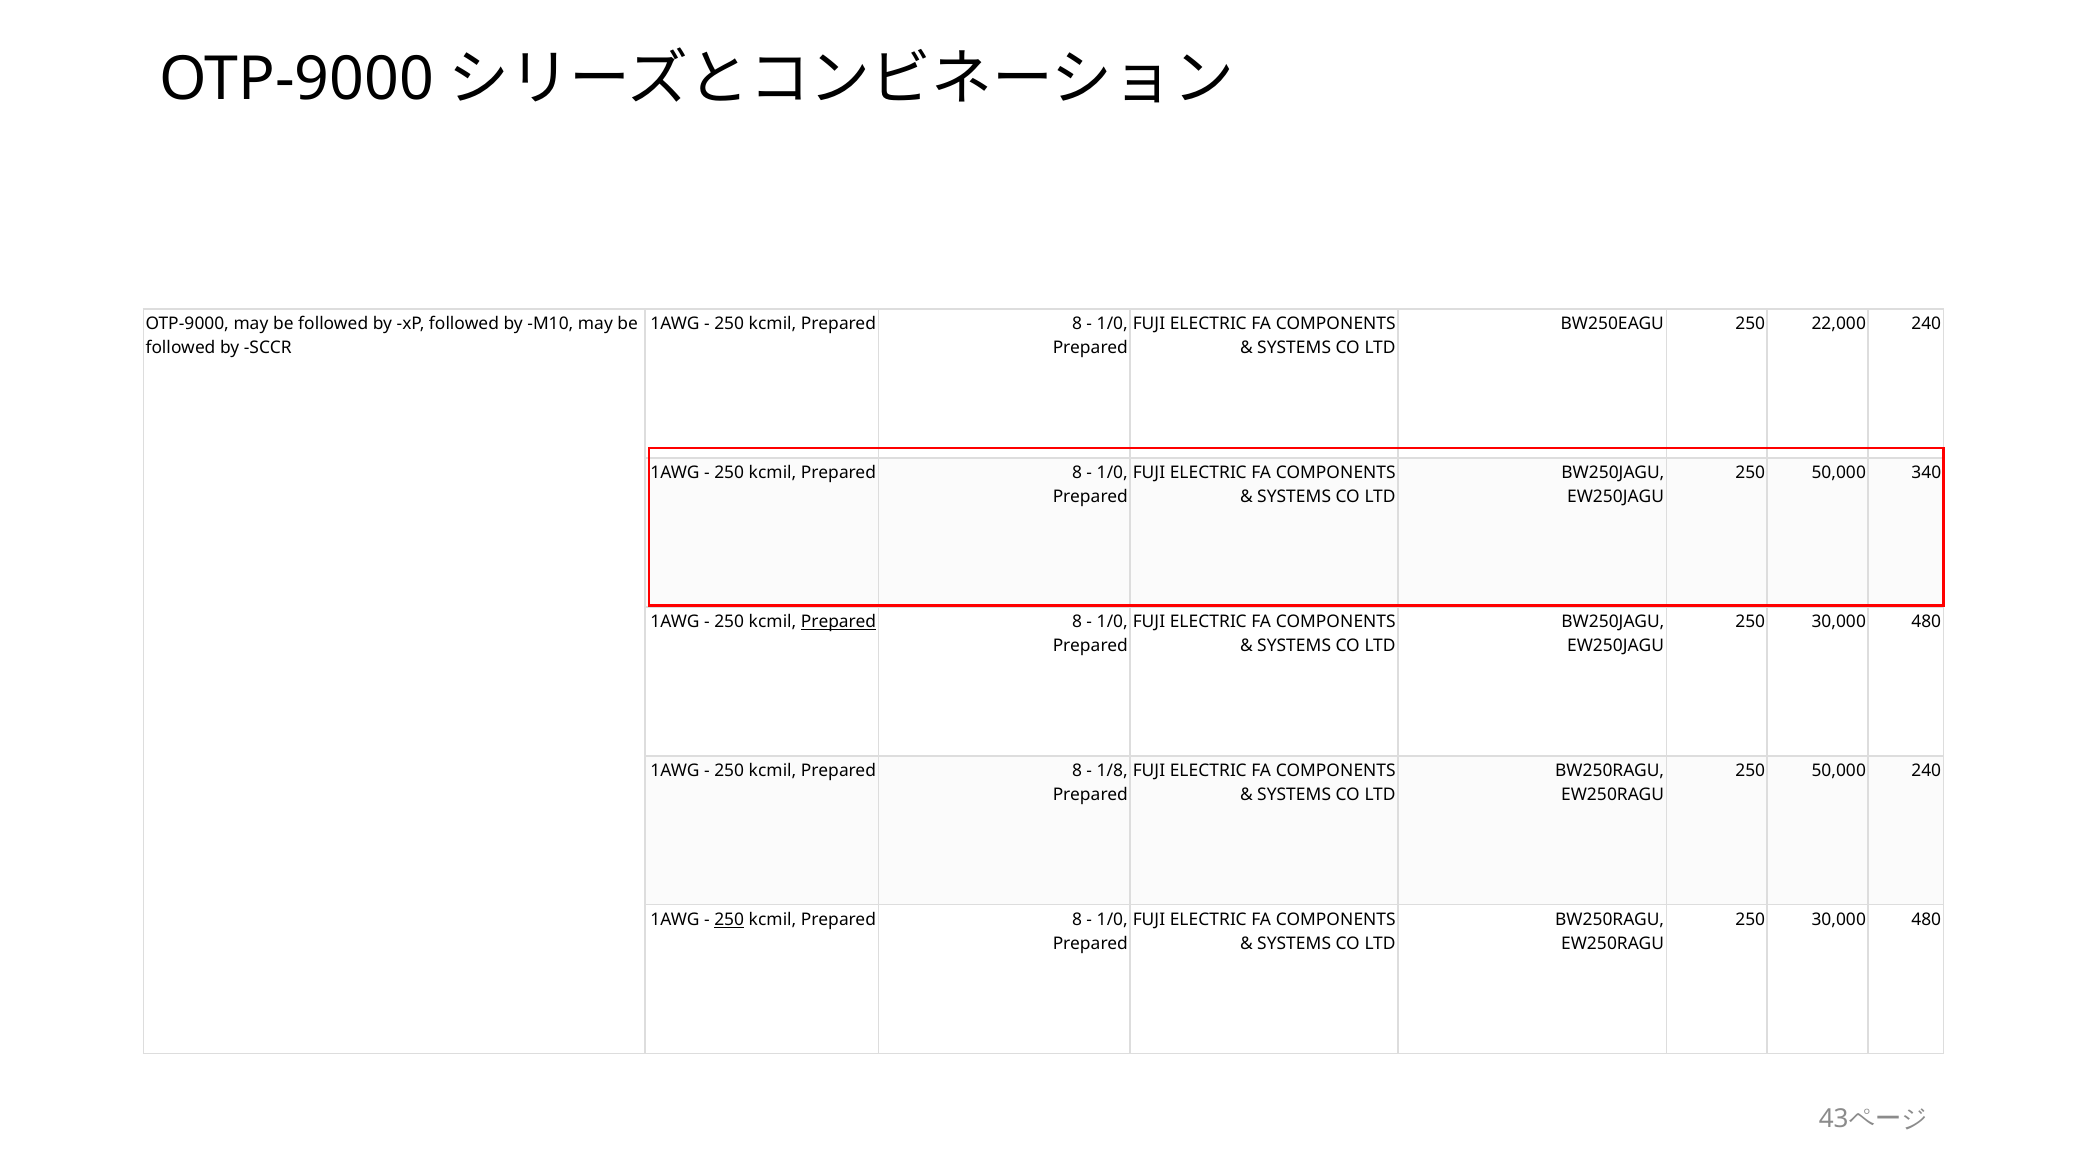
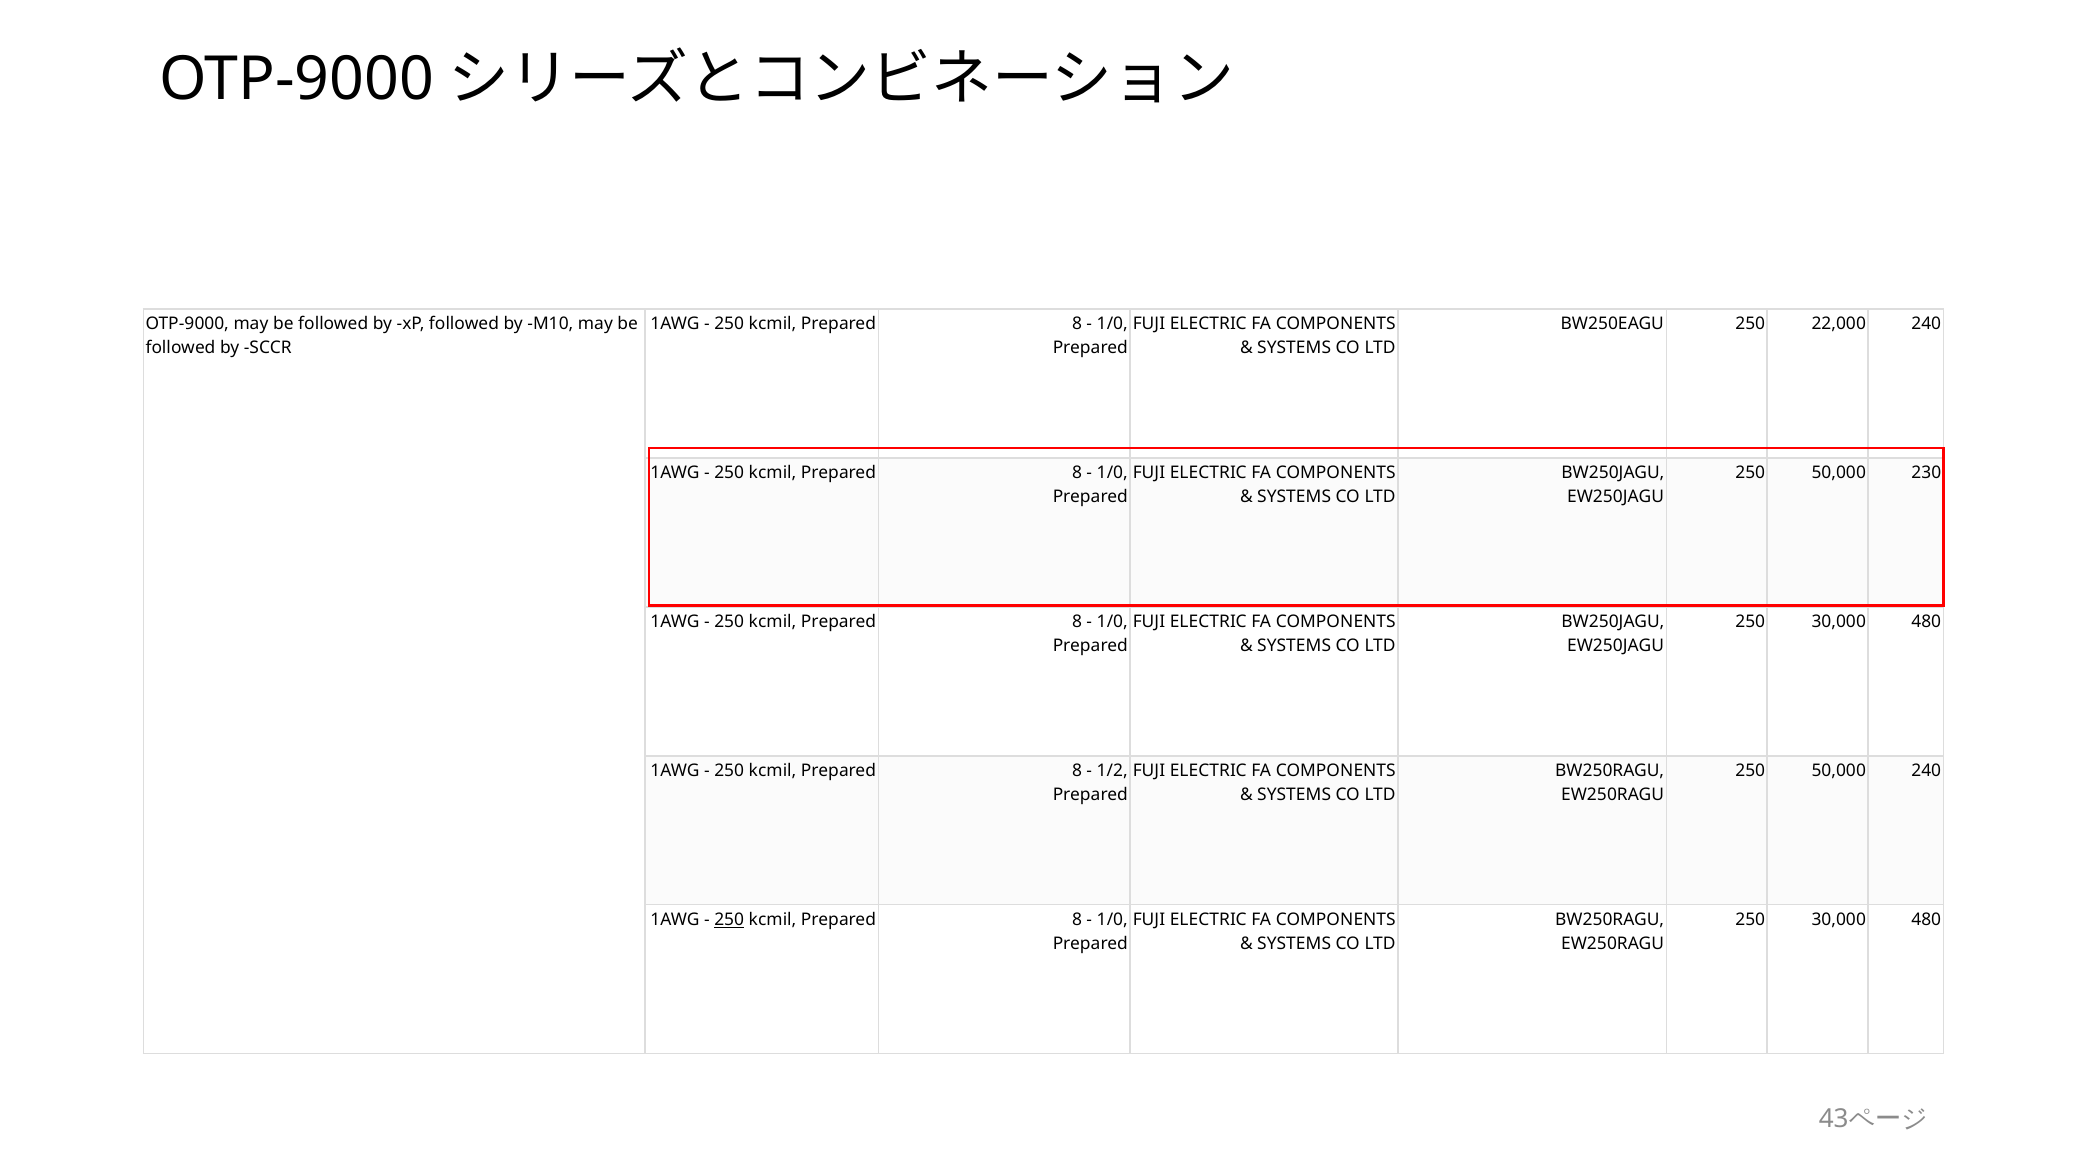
340: 340 -> 230
Prepared at (839, 622) underline: present -> none
1/8: 1/8 -> 1/2
